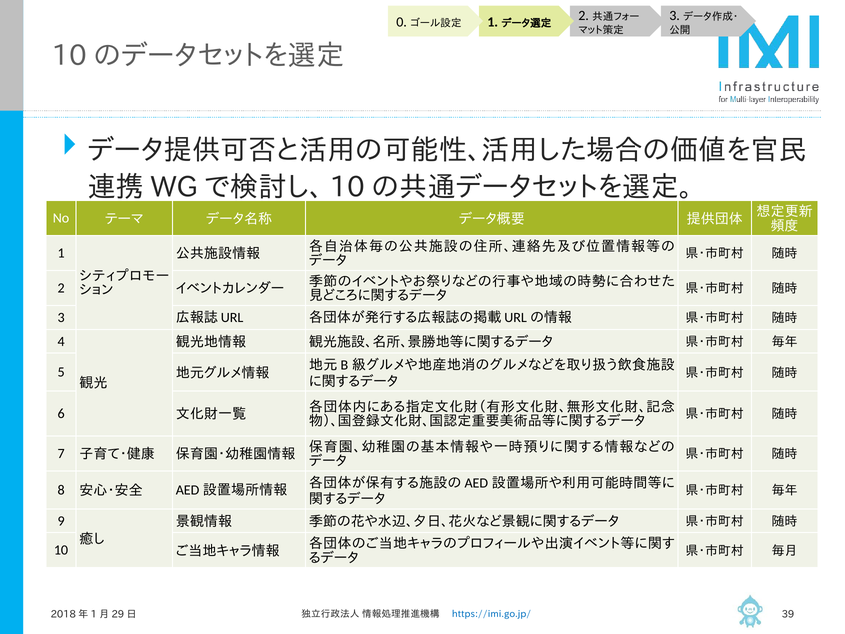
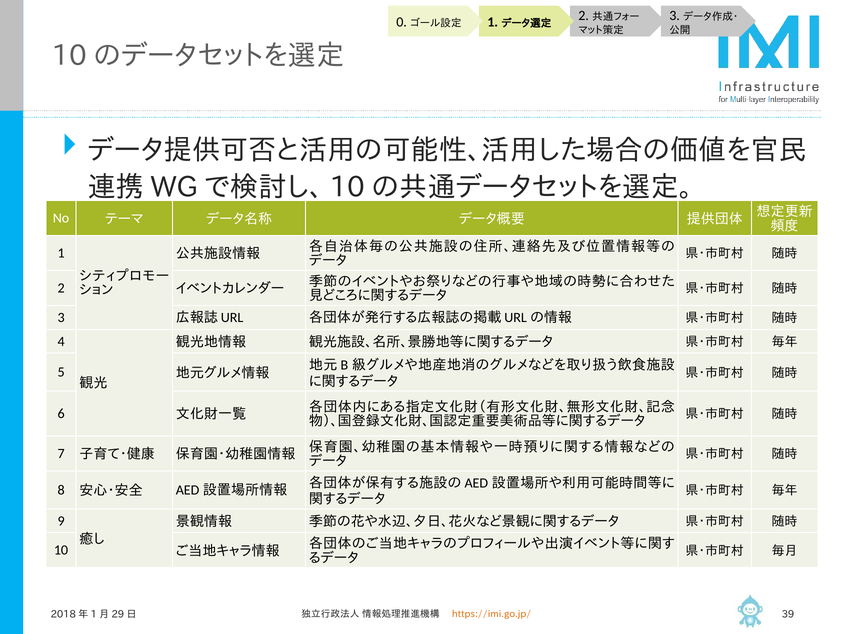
https://imi.go.jp/ colour: blue -> orange
